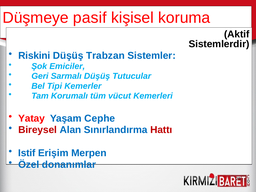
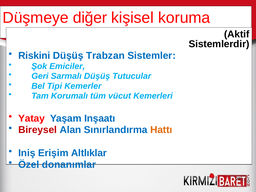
pasif: pasif -> diğer
Cephe: Cephe -> Inşaatı
Hattı colour: red -> orange
Istif: Istif -> Iniş
Merpen: Merpen -> Altlıklar
